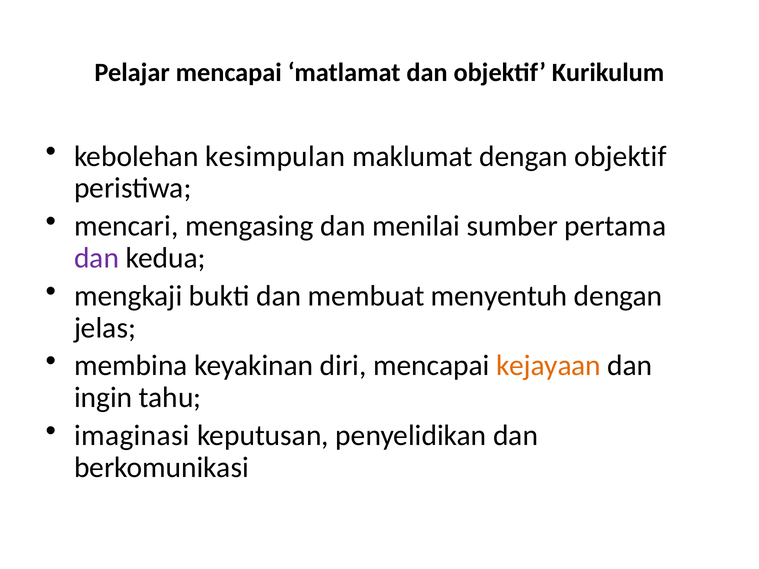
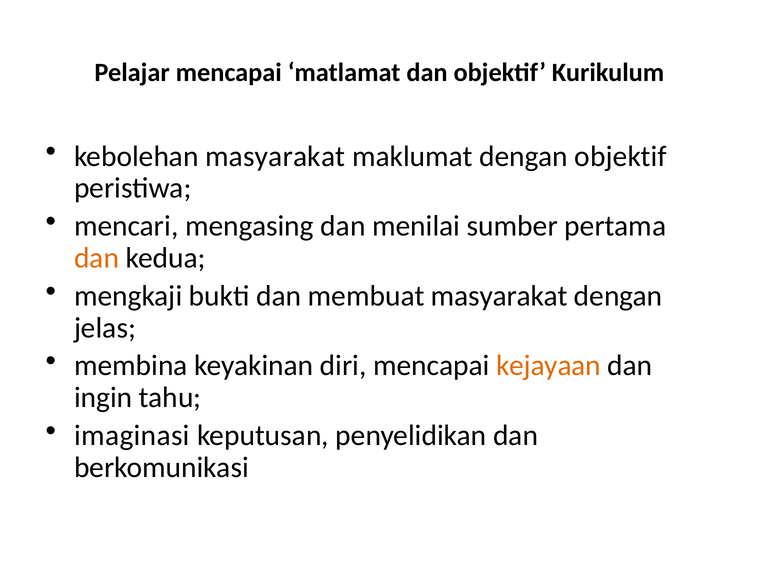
kebolehan kesimpulan: kesimpulan -> masyarakat
dan at (97, 258) colour: purple -> orange
membuat menyentuh: menyentuh -> masyarakat
